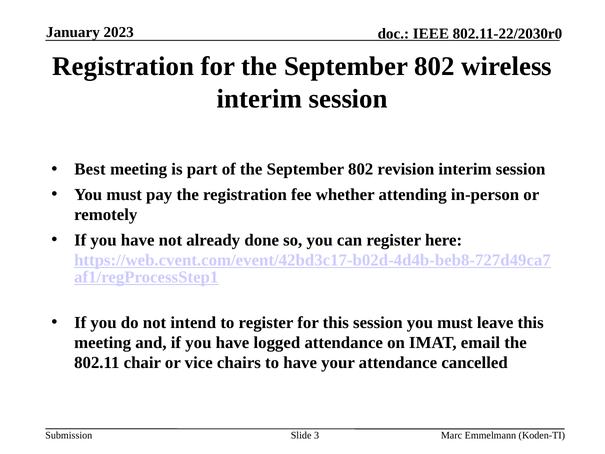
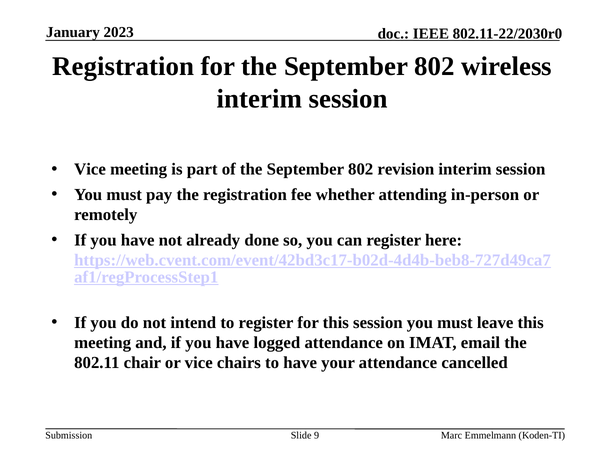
Best at (90, 169): Best -> Vice
3: 3 -> 9
